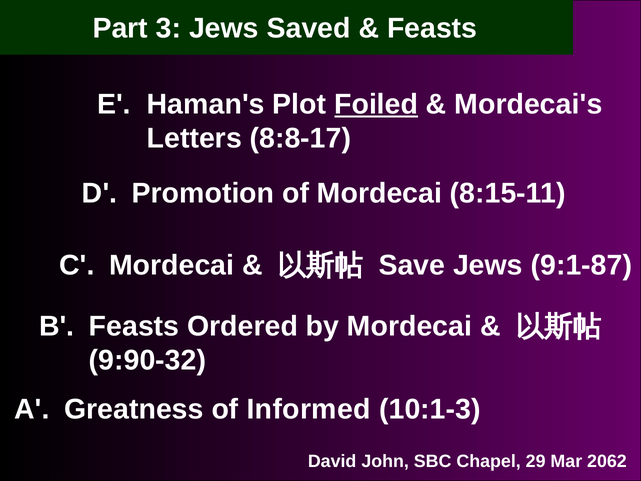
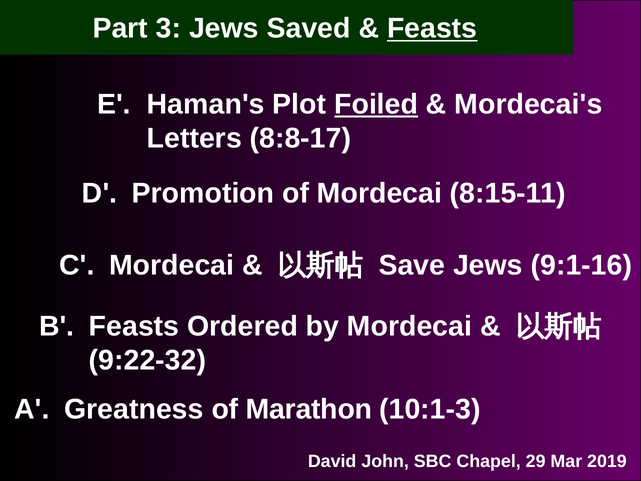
Feasts at (432, 28) underline: none -> present
9:1-87: 9:1-87 -> 9:1-16
9:90-32: 9:90-32 -> 9:22-32
Informed: Informed -> Marathon
2062: 2062 -> 2019
